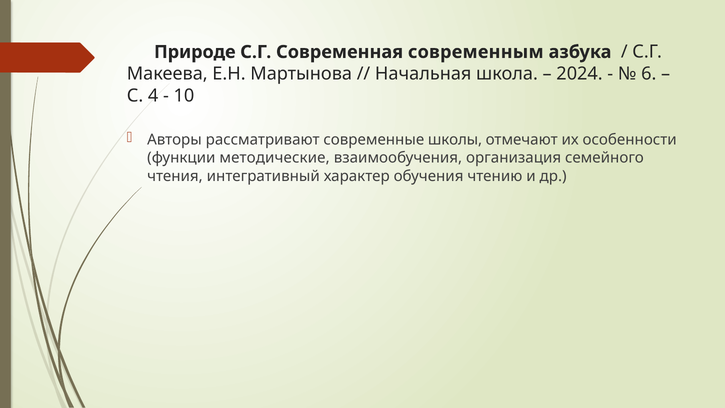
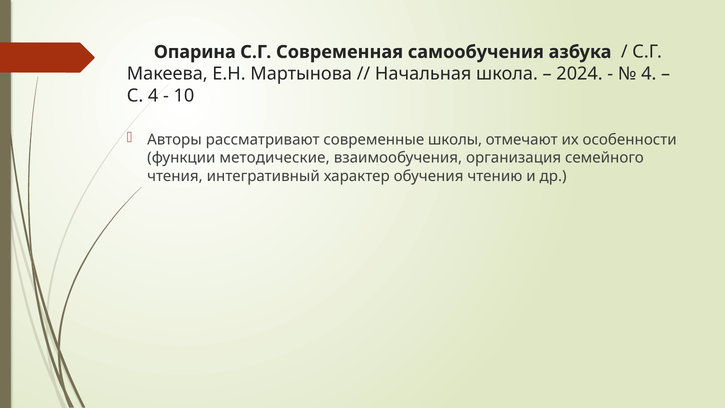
Природе: Природе -> Опарина
современным: современным -> самообучения
6 at (649, 74): 6 -> 4
